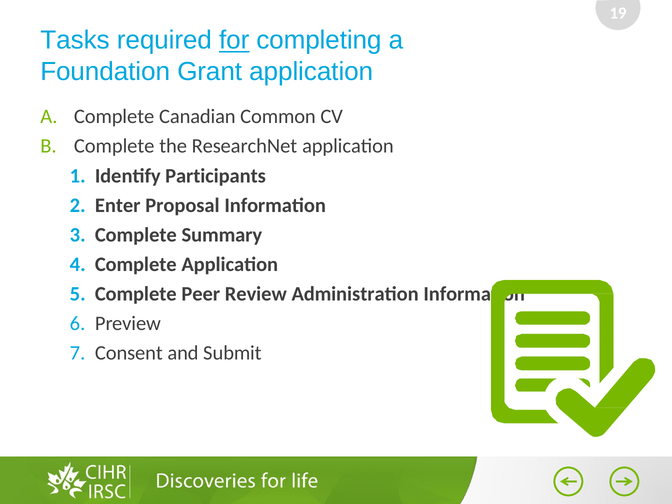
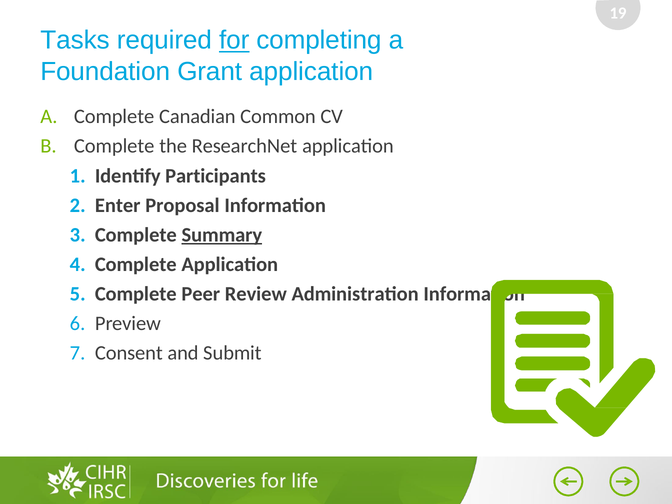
Summary underline: none -> present
